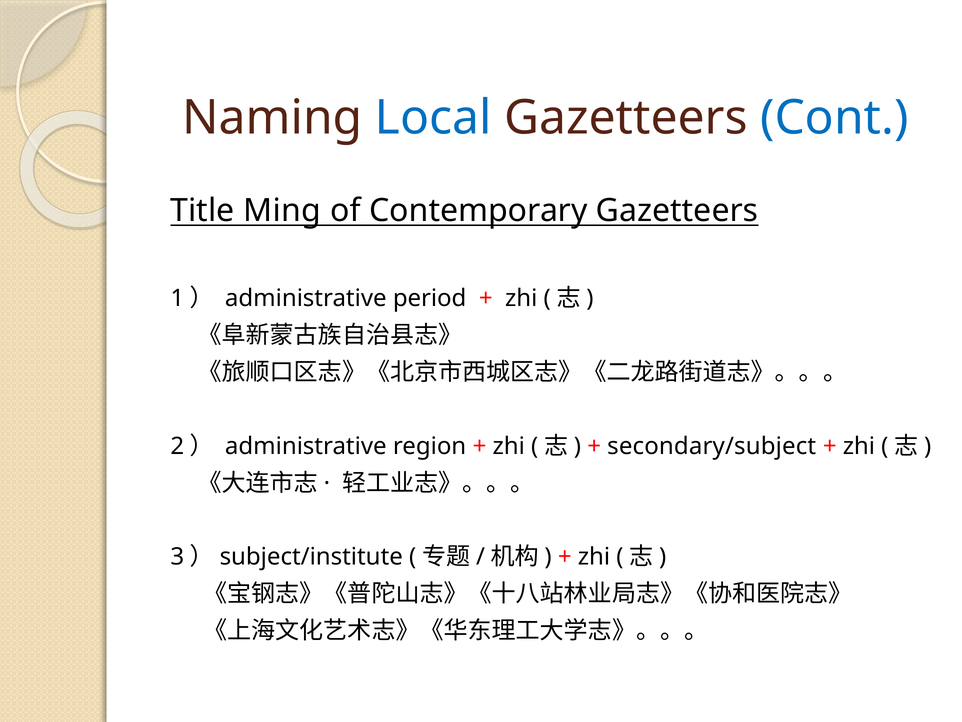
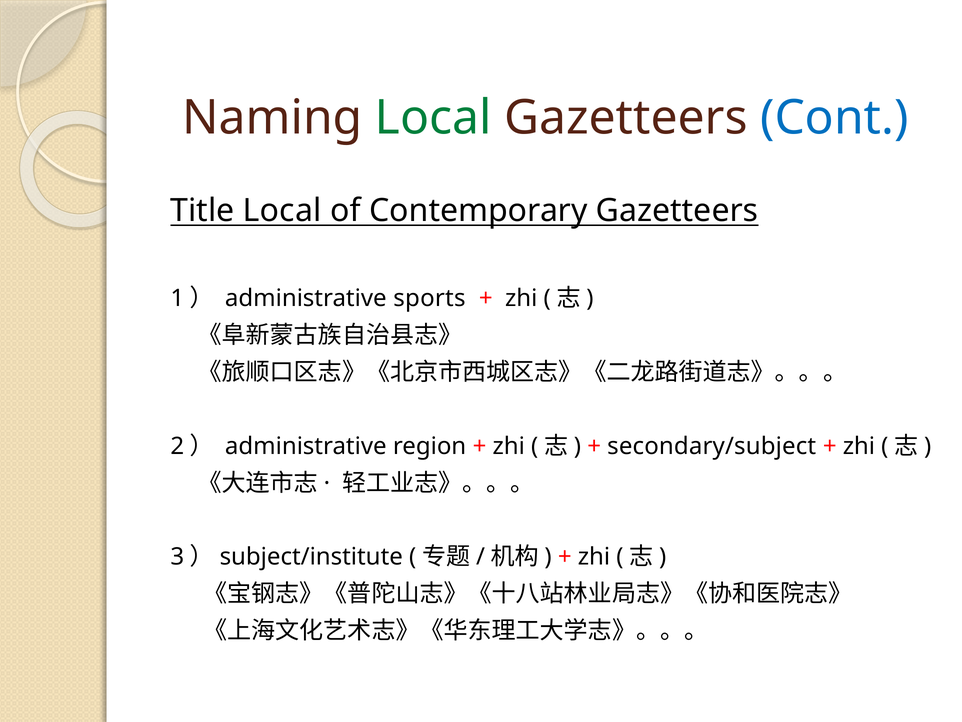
Local at (433, 118) colour: blue -> green
Title Ming: Ming -> Local
period: period -> sports
